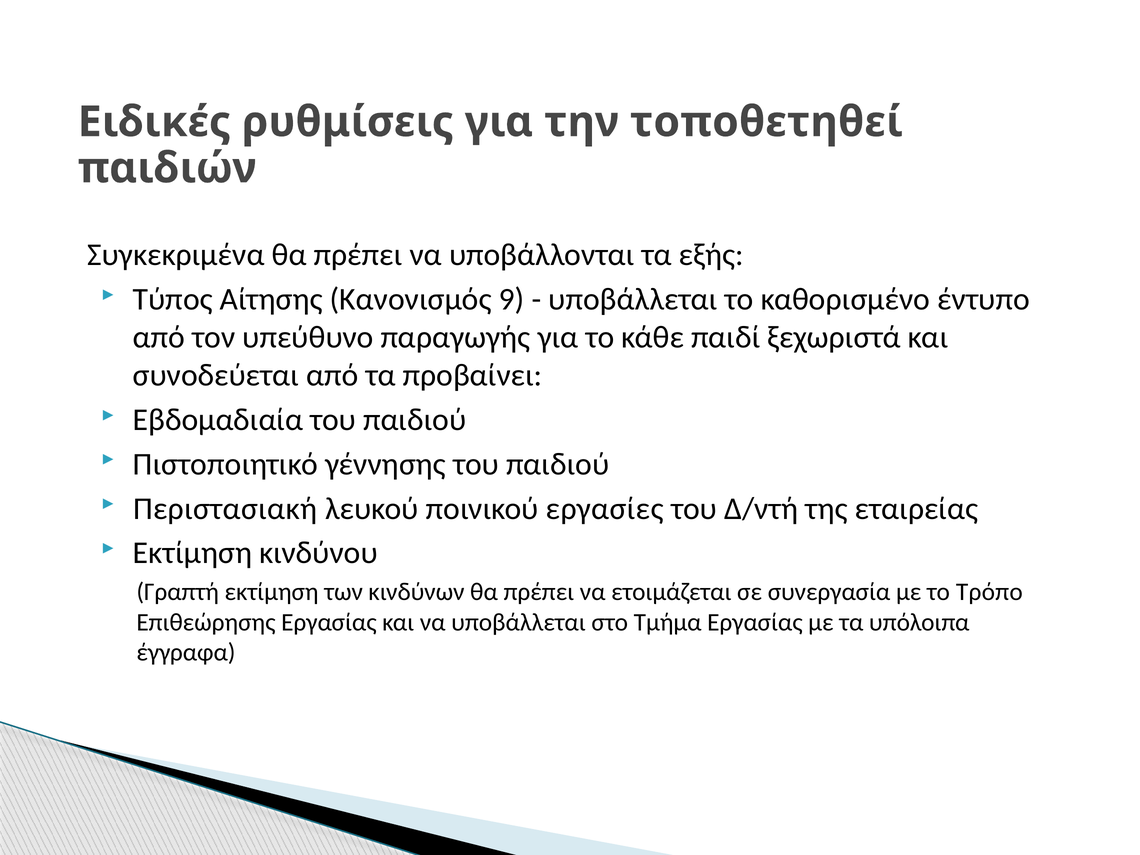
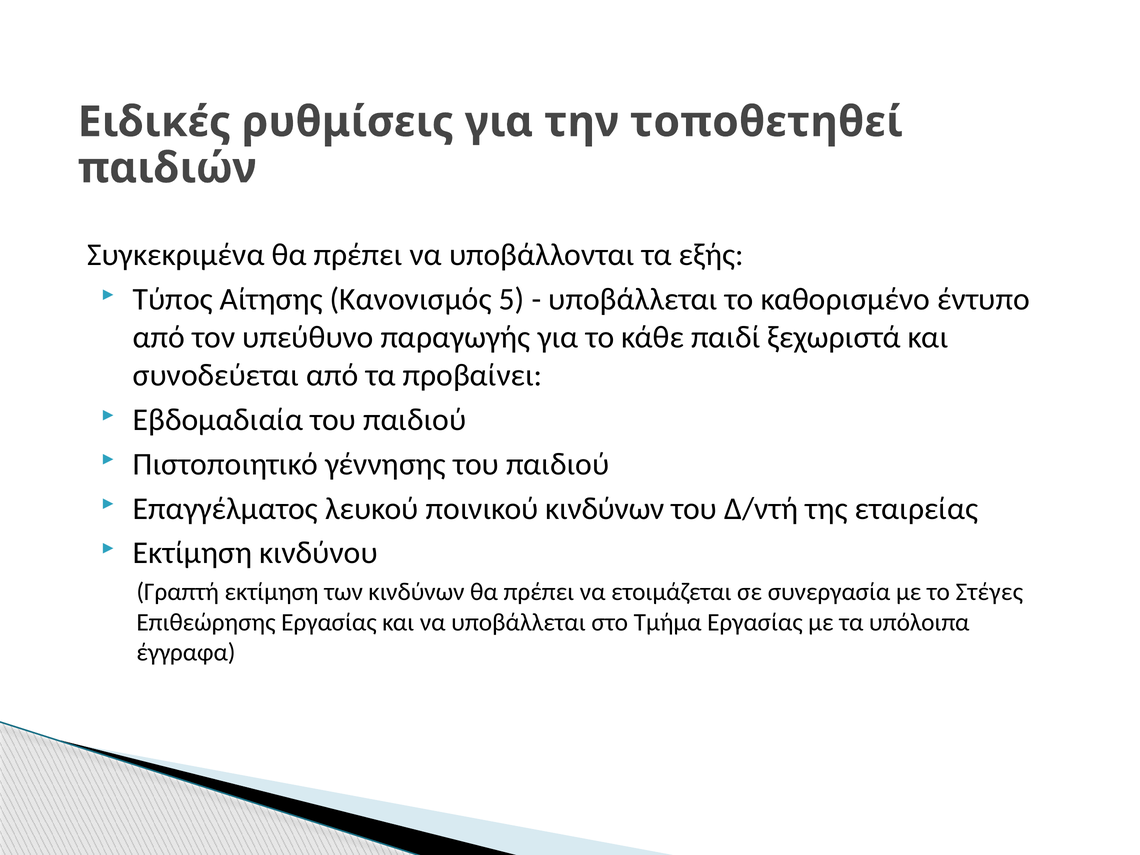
9: 9 -> 5
Περιστασιακή: Περιστασιακή -> Επαγγέλματος
ποινικού εργασίες: εργασίες -> κινδύνων
Τρόπο: Τρόπο -> Στέγες
